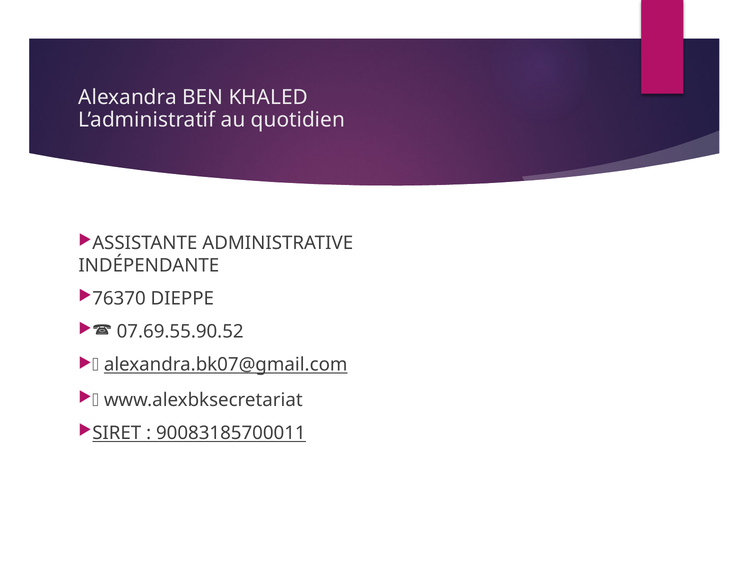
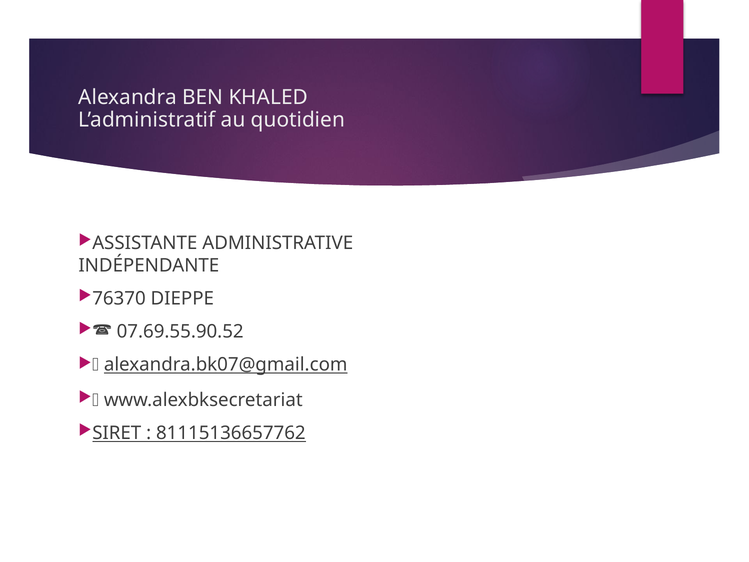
90083185700011: 90083185700011 -> 81115136657762
